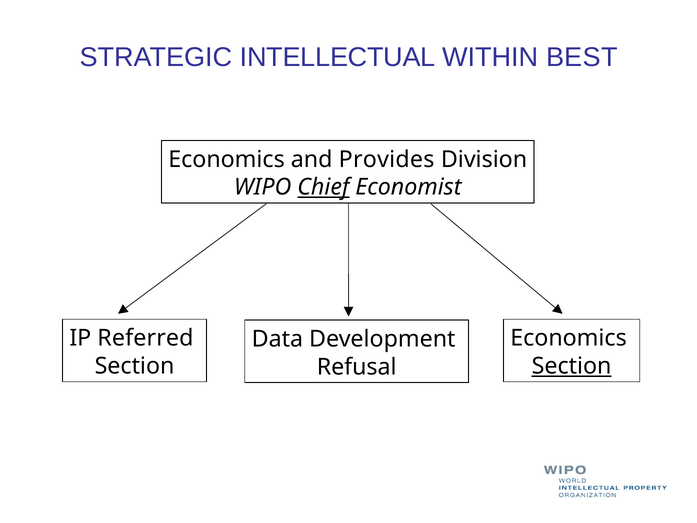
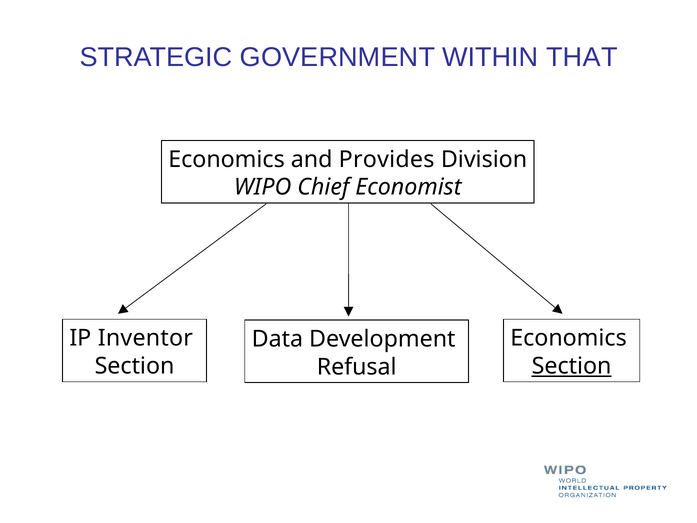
INTELLECTUAL: INTELLECTUAL -> GOVERNMENT
BEST: BEST -> THAT
Chief underline: present -> none
Referred: Referred -> Inventor
